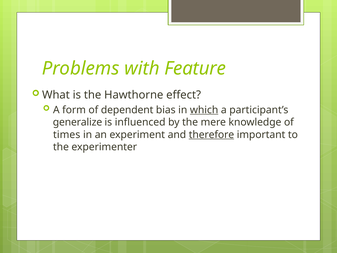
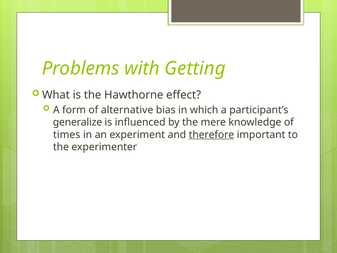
Feature: Feature -> Getting
dependent: dependent -> alternative
which underline: present -> none
